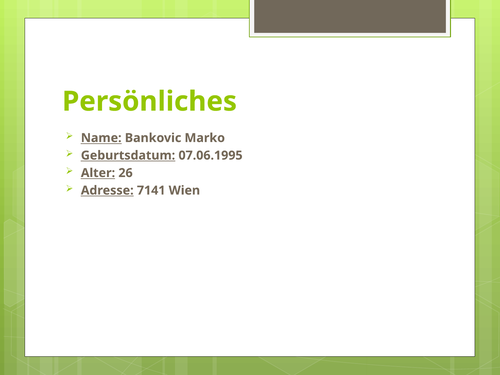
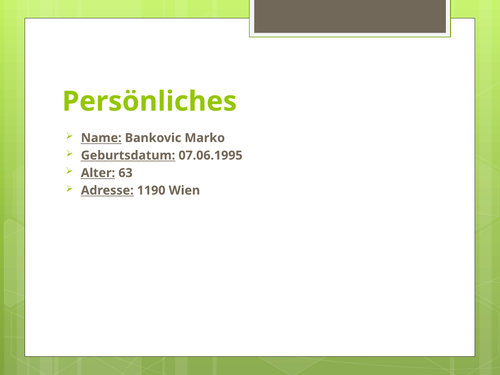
26: 26 -> 63
7141: 7141 -> 1190
